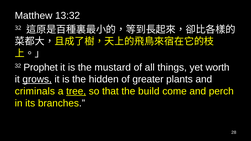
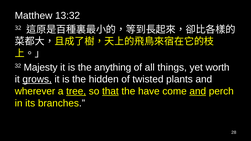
Prophet: Prophet -> Majesty
mustard: mustard -> anything
greater: greater -> twisted
criminals: criminals -> wherever
that underline: none -> present
build: build -> have
and at (198, 91) underline: none -> present
